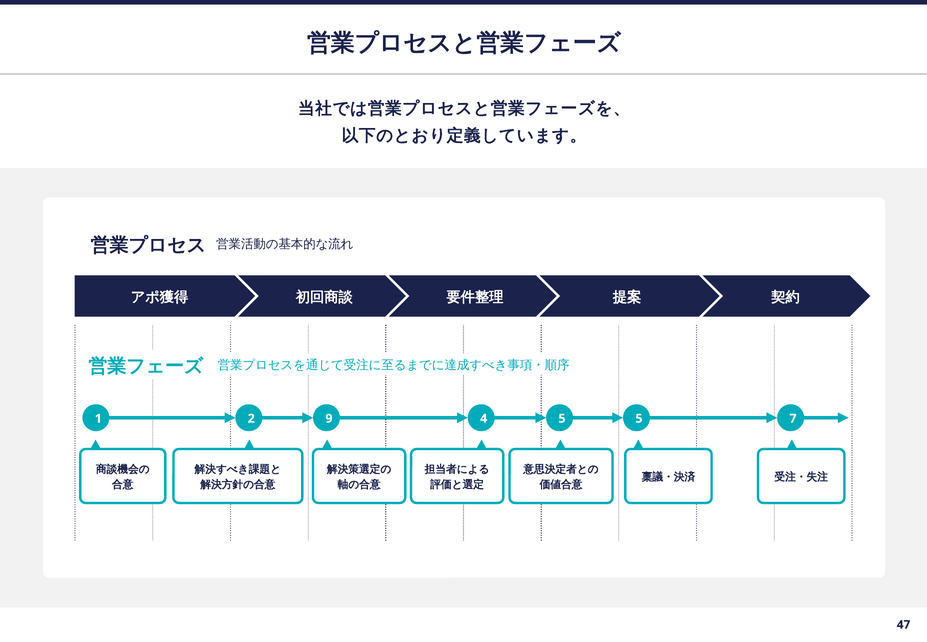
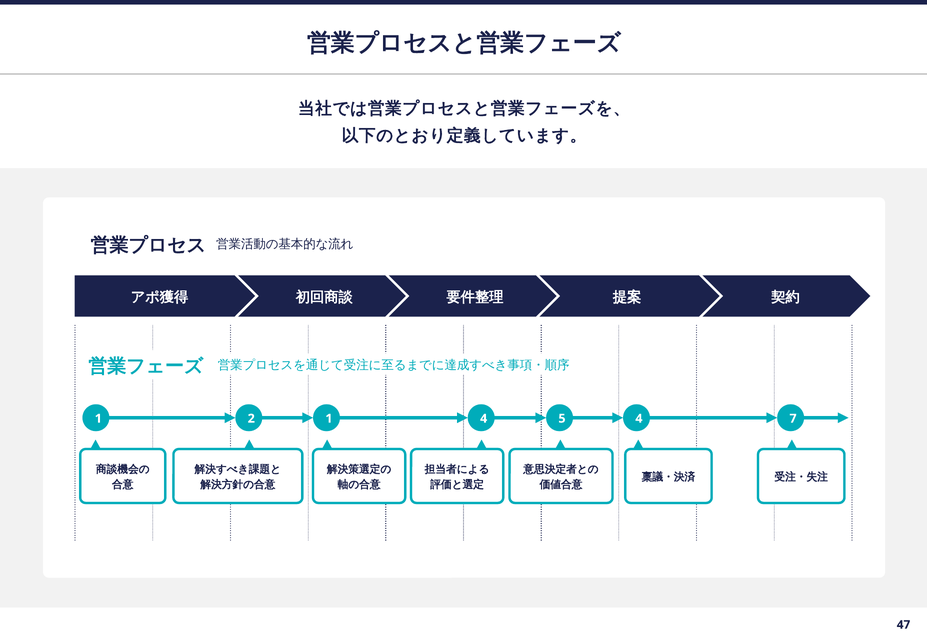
2 9: 9 -> 1
5 5: 5 -> 4
